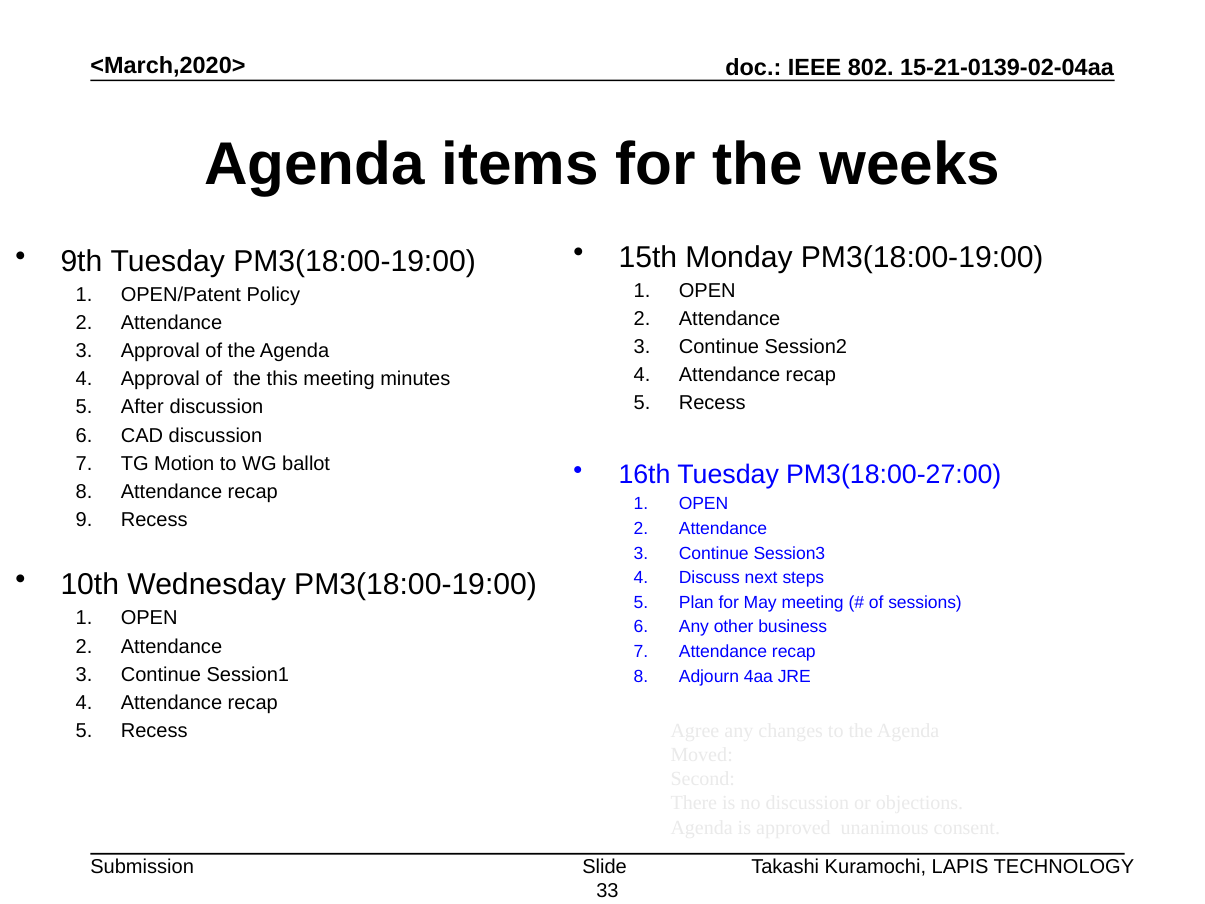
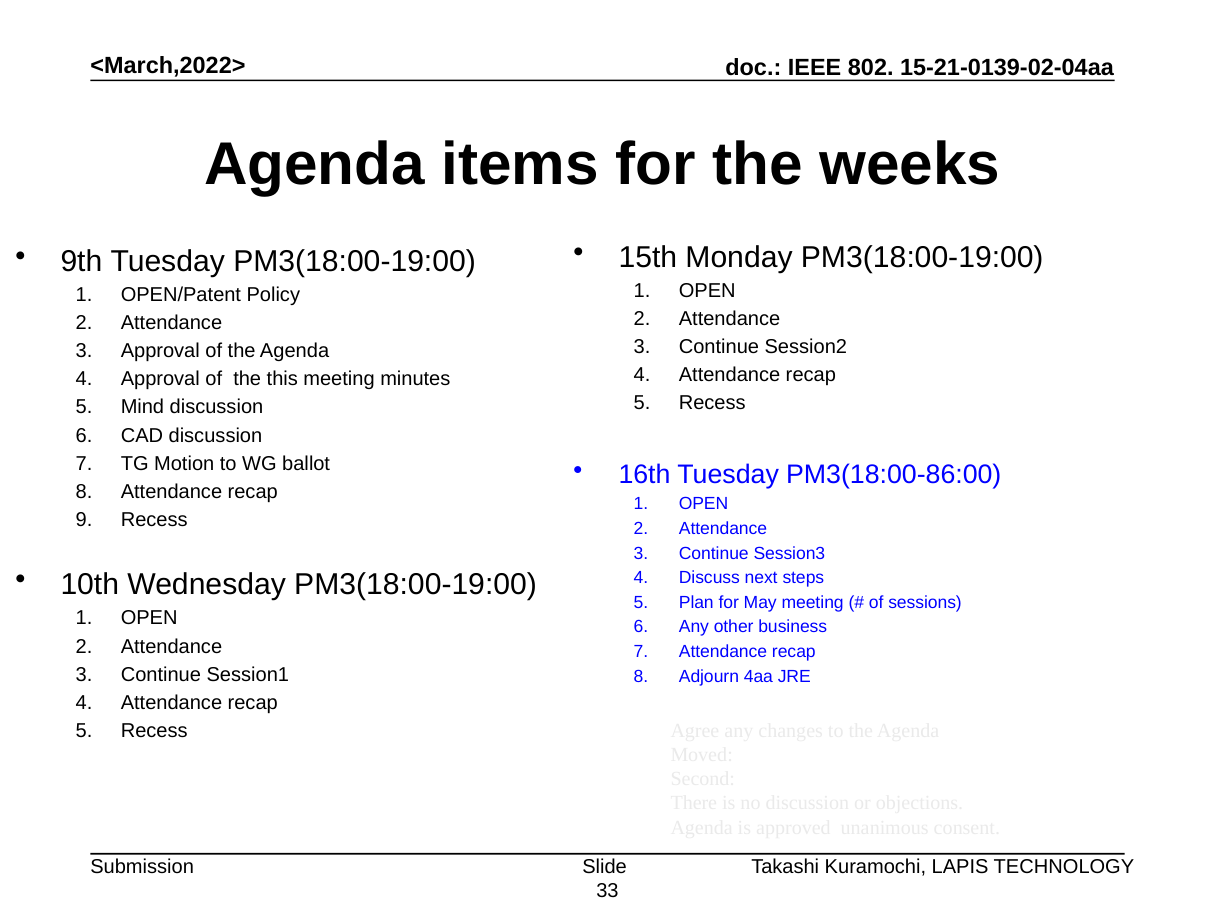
<March,2020>: <March,2020> -> <March,2022>
After: After -> Mind
PM3(18:00-27:00: PM3(18:00-27:00 -> PM3(18:00-86:00
